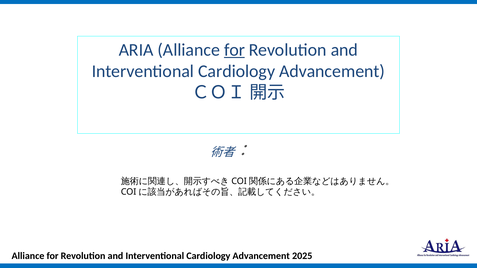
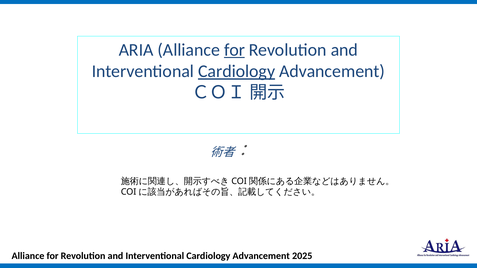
Cardiology at (237, 71) underline: none -> present
